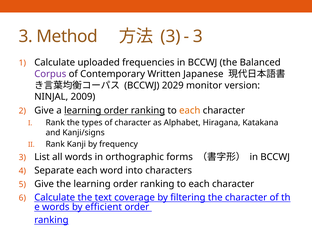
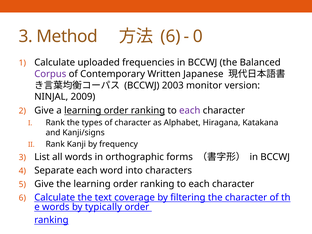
3 at (170, 36): 3 -> 6
3 at (198, 36): 3 -> 0
2029: 2029 -> 2003
each at (190, 110) colour: orange -> purple
efficient: efficient -> typically
